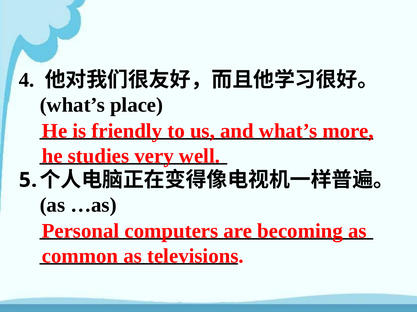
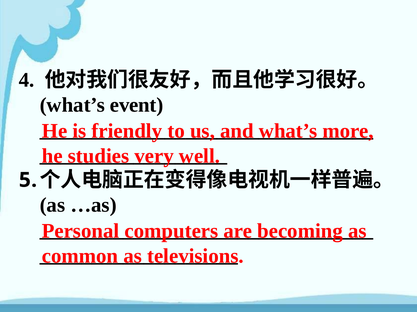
place: place -> event
